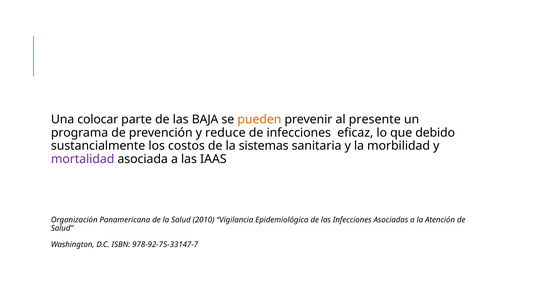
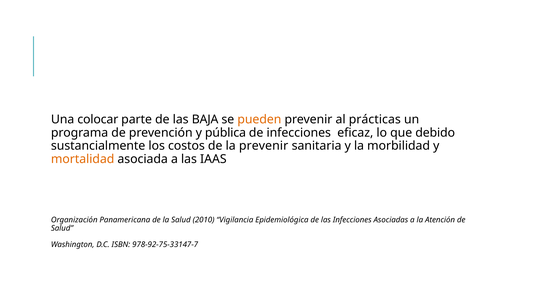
presente: presente -> prácticas
reduce: reduce -> pública
la sistemas: sistemas -> prevenir
mortalidad colour: purple -> orange
